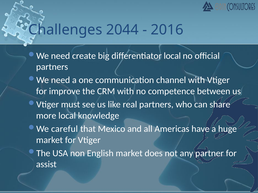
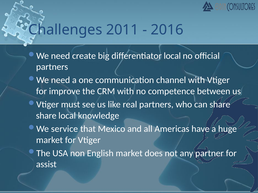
2044: 2044 -> 2011
more at (46, 116): more -> share
careful: careful -> service
